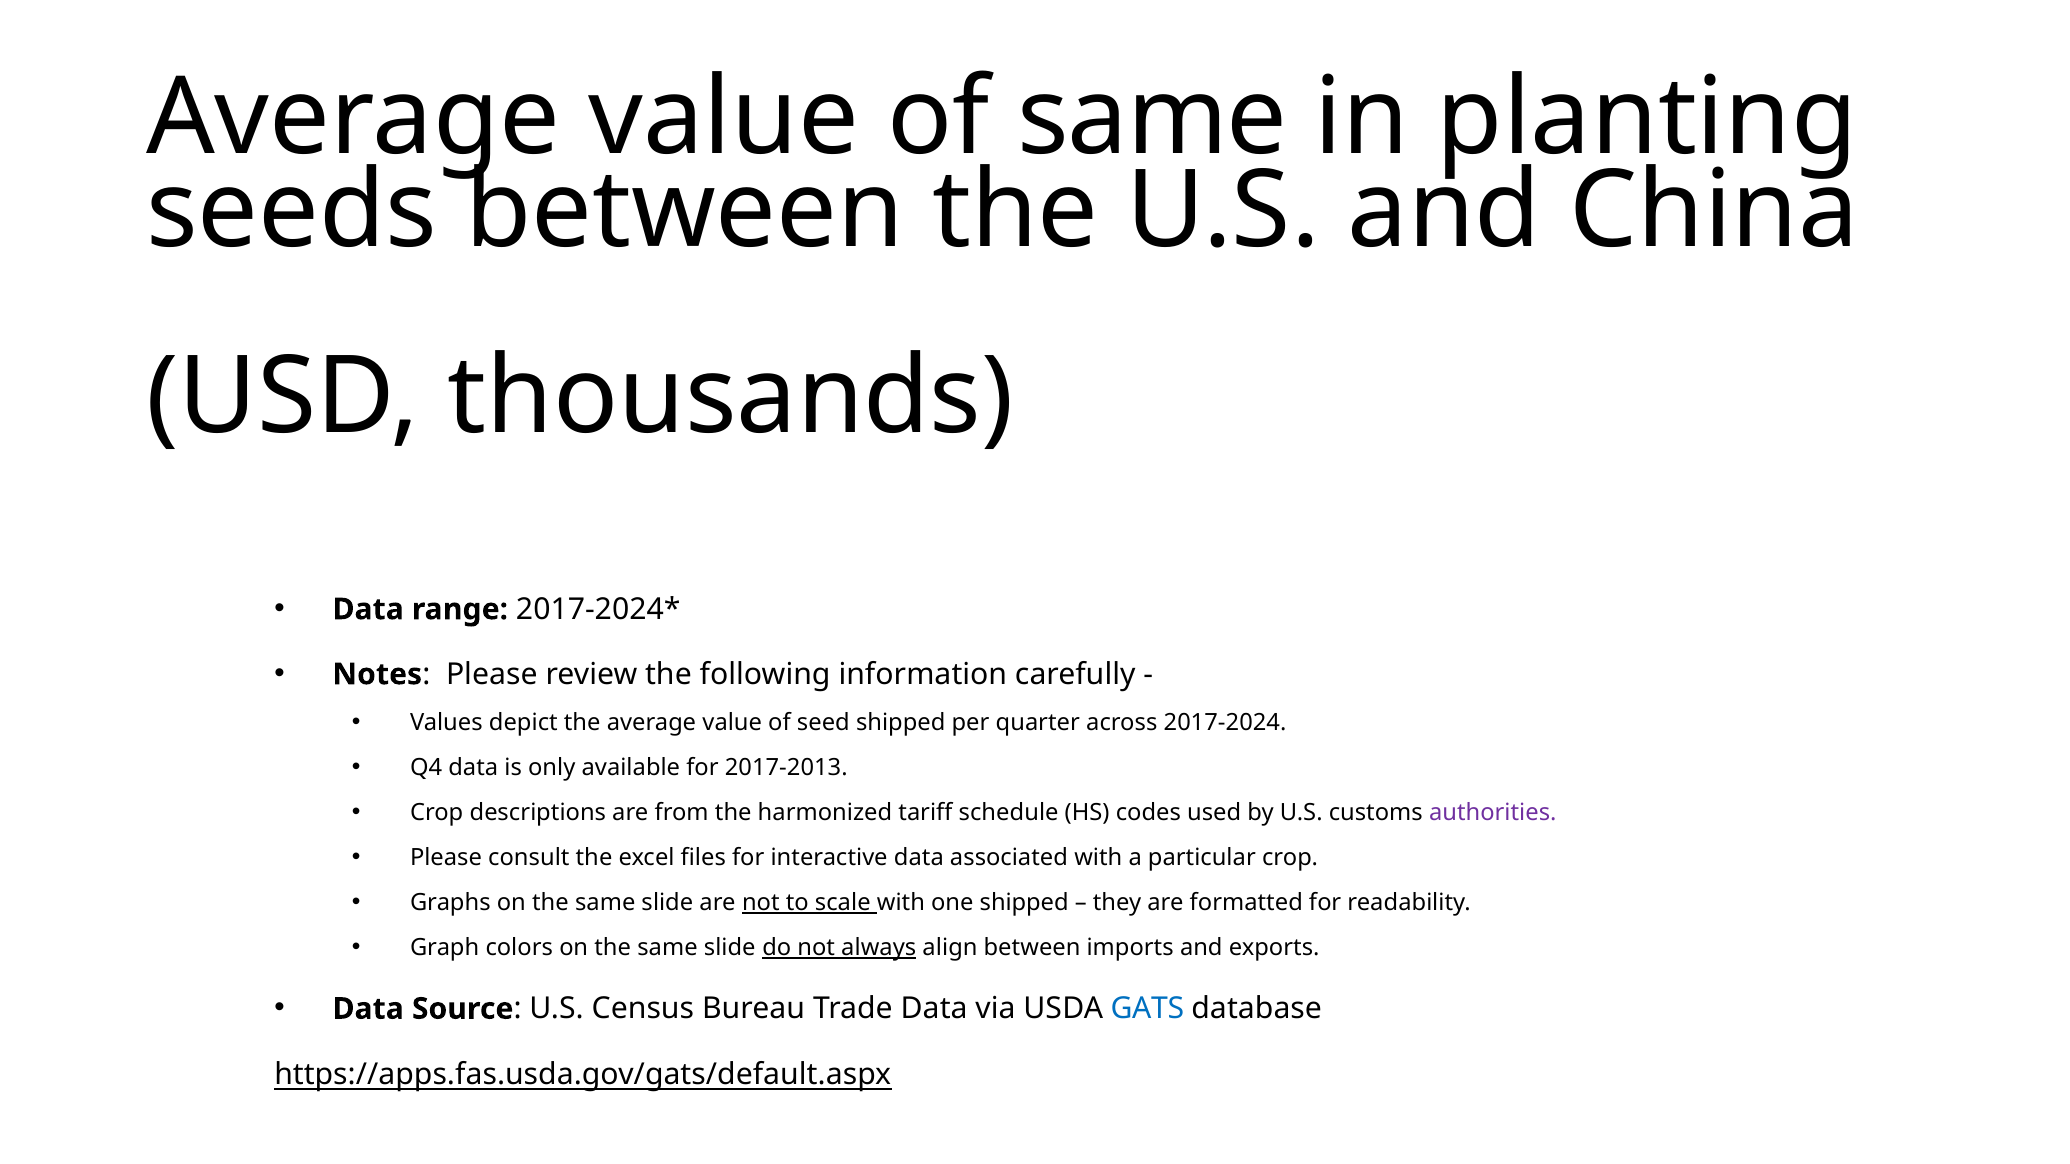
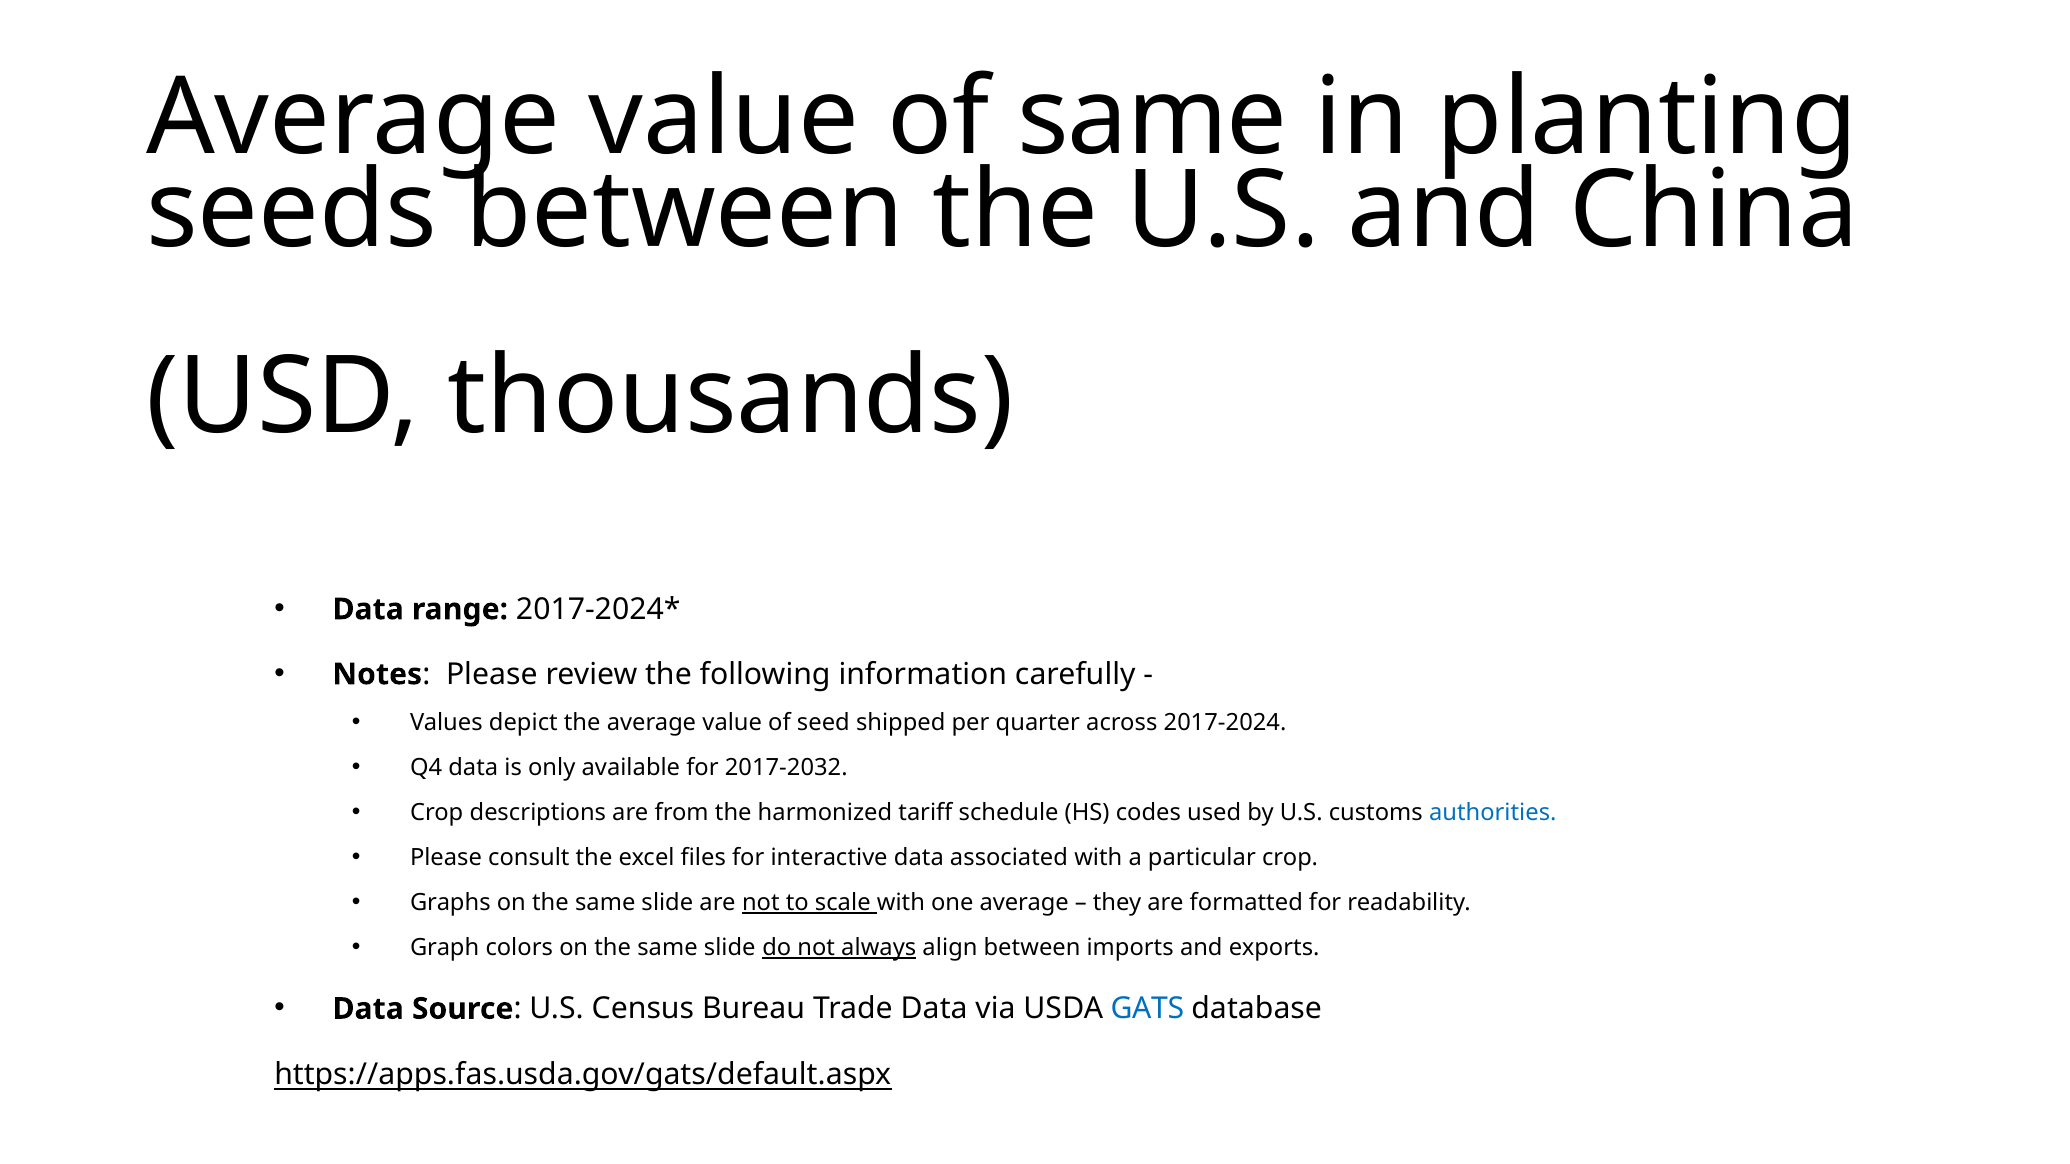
2017-2013: 2017-2013 -> 2017-2032
authorities colour: purple -> blue
one shipped: shipped -> average
